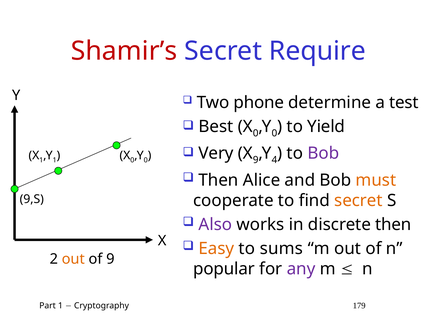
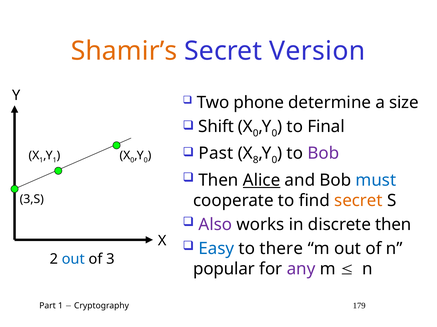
Shamir’s colour: red -> orange
Require: Require -> Version
test: test -> size
Best: Best -> Shift
Yield: Yield -> Final
Very: Very -> Past
X 9: 9 -> 8
4 at (274, 160): 4 -> 0
Alice underline: none -> present
must colour: orange -> blue
9,S: 9,S -> 3,S
Easy colour: orange -> blue
sums: sums -> there
out at (73, 260) colour: orange -> blue
of 9: 9 -> 3
